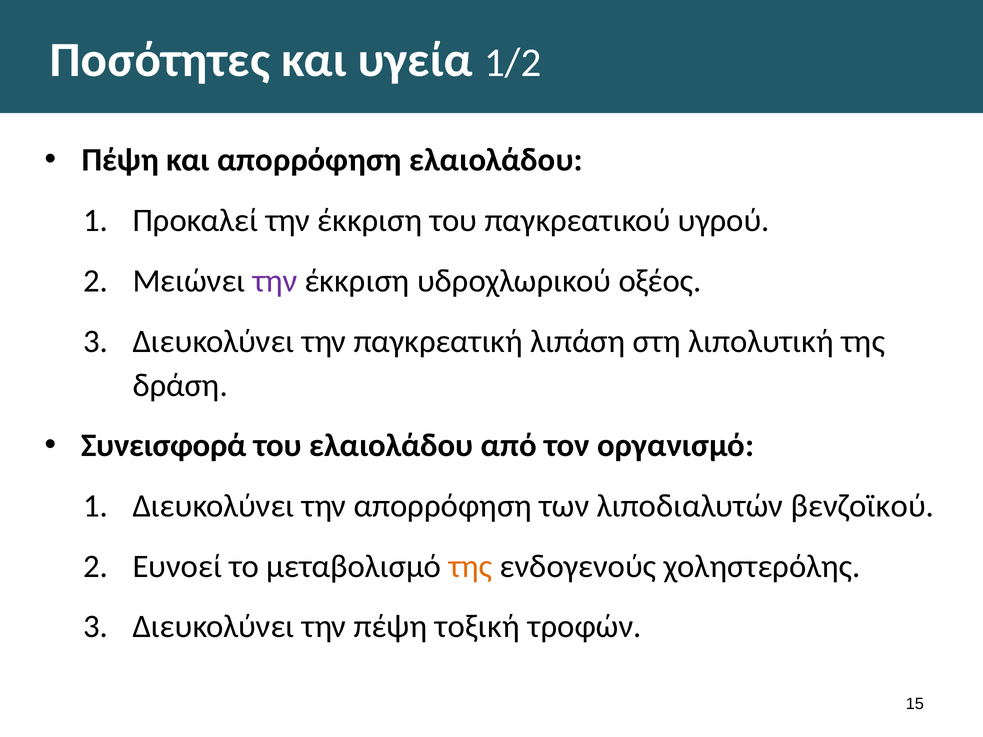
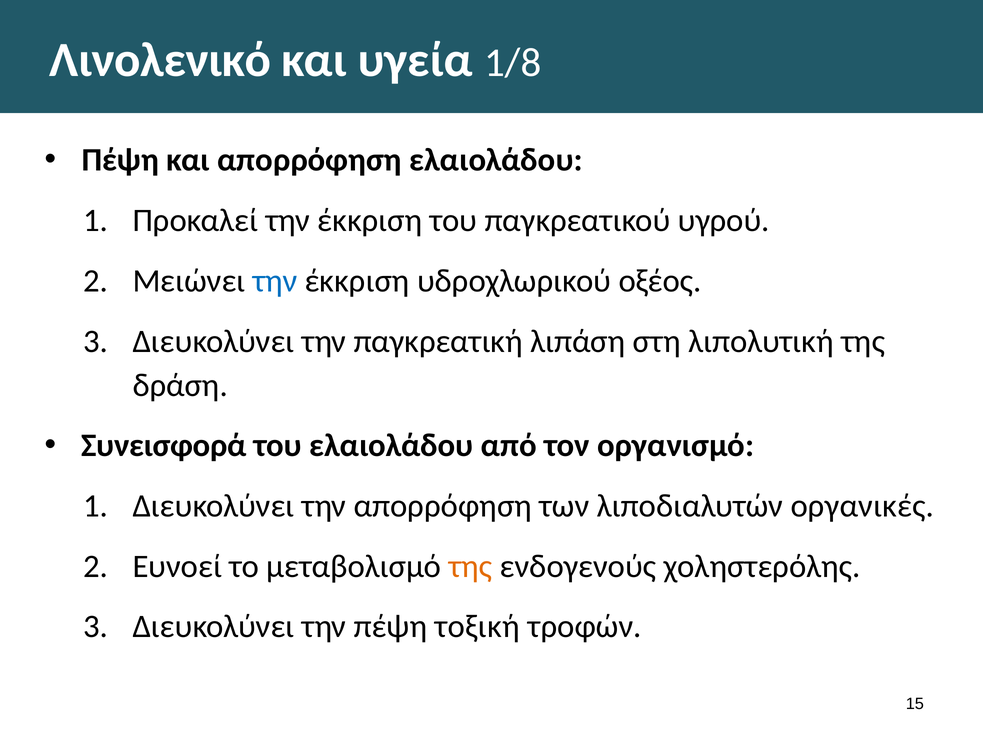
Ποσότητες: Ποσότητες -> Λινολενικό
1/2: 1/2 -> 1/8
την at (275, 281) colour: purple -> blue
βενζοϊκού: βενζοϊκού -> οργανικές
